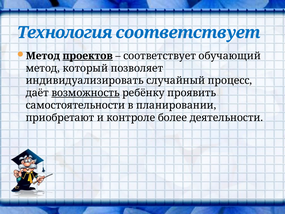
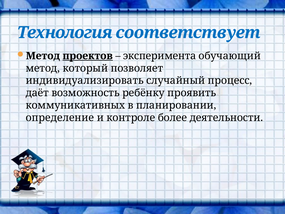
соответствует at (160, 56): соответствует -> эксперимента
возможность underline: present -> none
самостоятельности: самостоятельности -> коммуникативных
приобретают: приобретают -> определение
